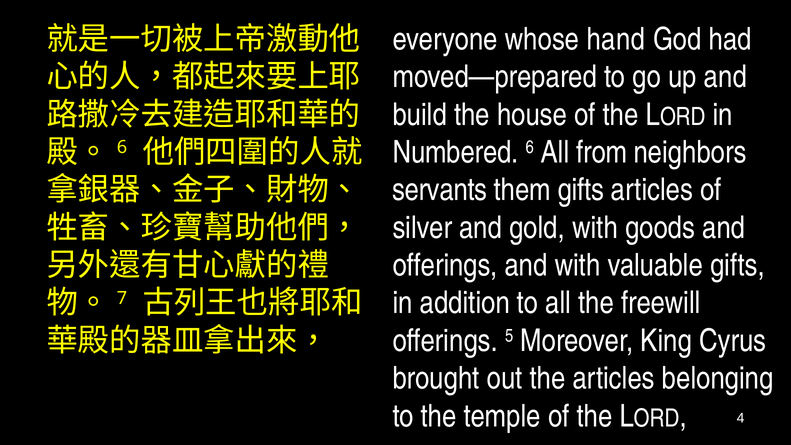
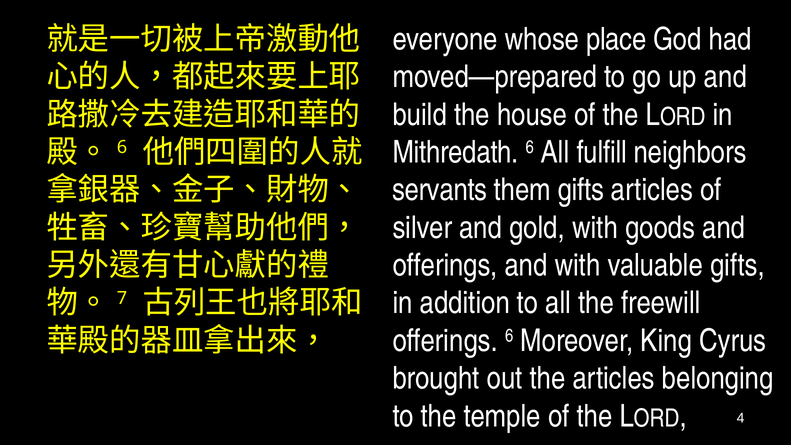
hand: hand -> place
Numbered: Numbered -> Mithredath
from: from -> fulfill
offerings 5: 5 -> 6
